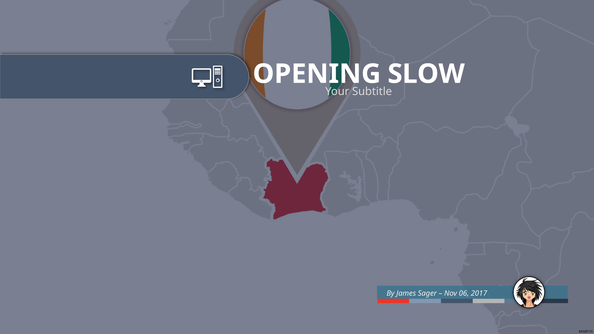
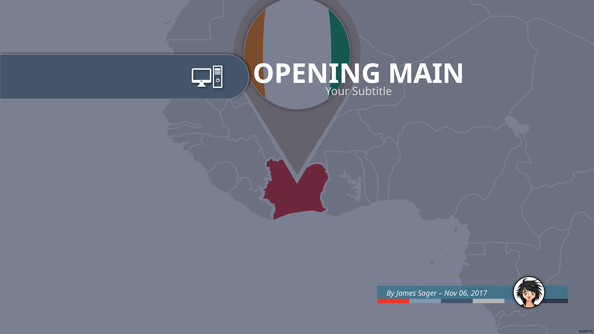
SLOW: SLOW -> MAIN
